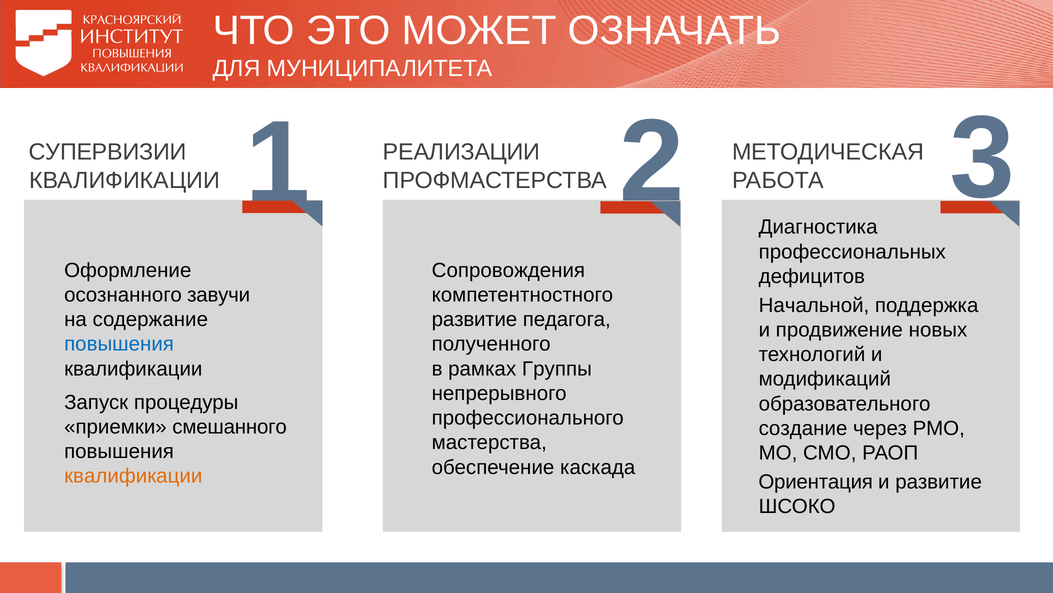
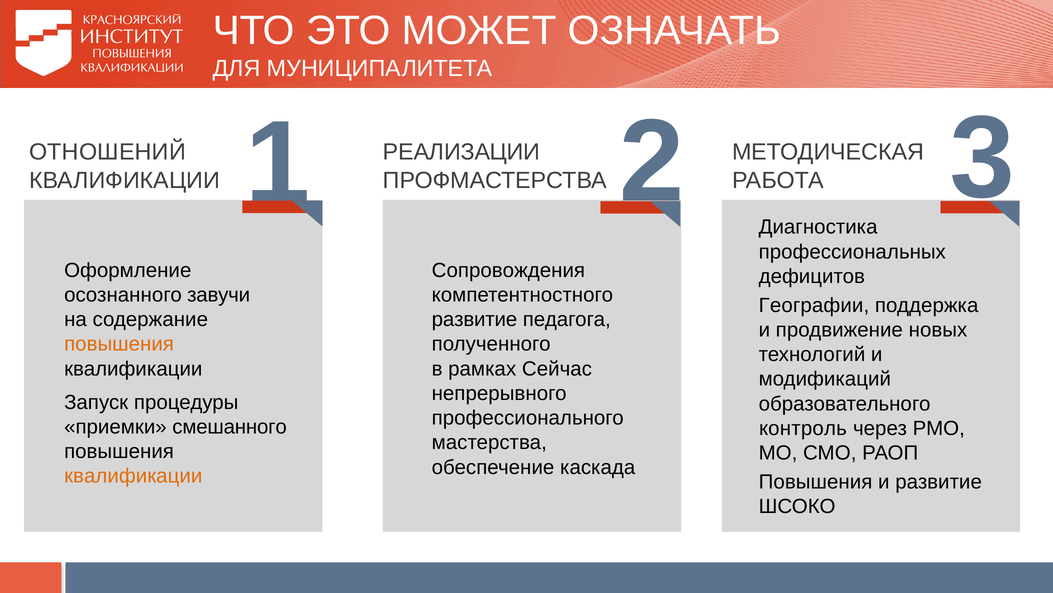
СУПЕРВИЗИИ: СУПЕРВИЗИИ -> ОТНОШЕНИЙ
Начальной: Начальной -> Географии
повышения at (119, 344) colour: blue -> orange
Группы: Группы -> Сейчас
создание: создание -> контроль
Ориентация at (816, 482): Ориентация -> Повышения
